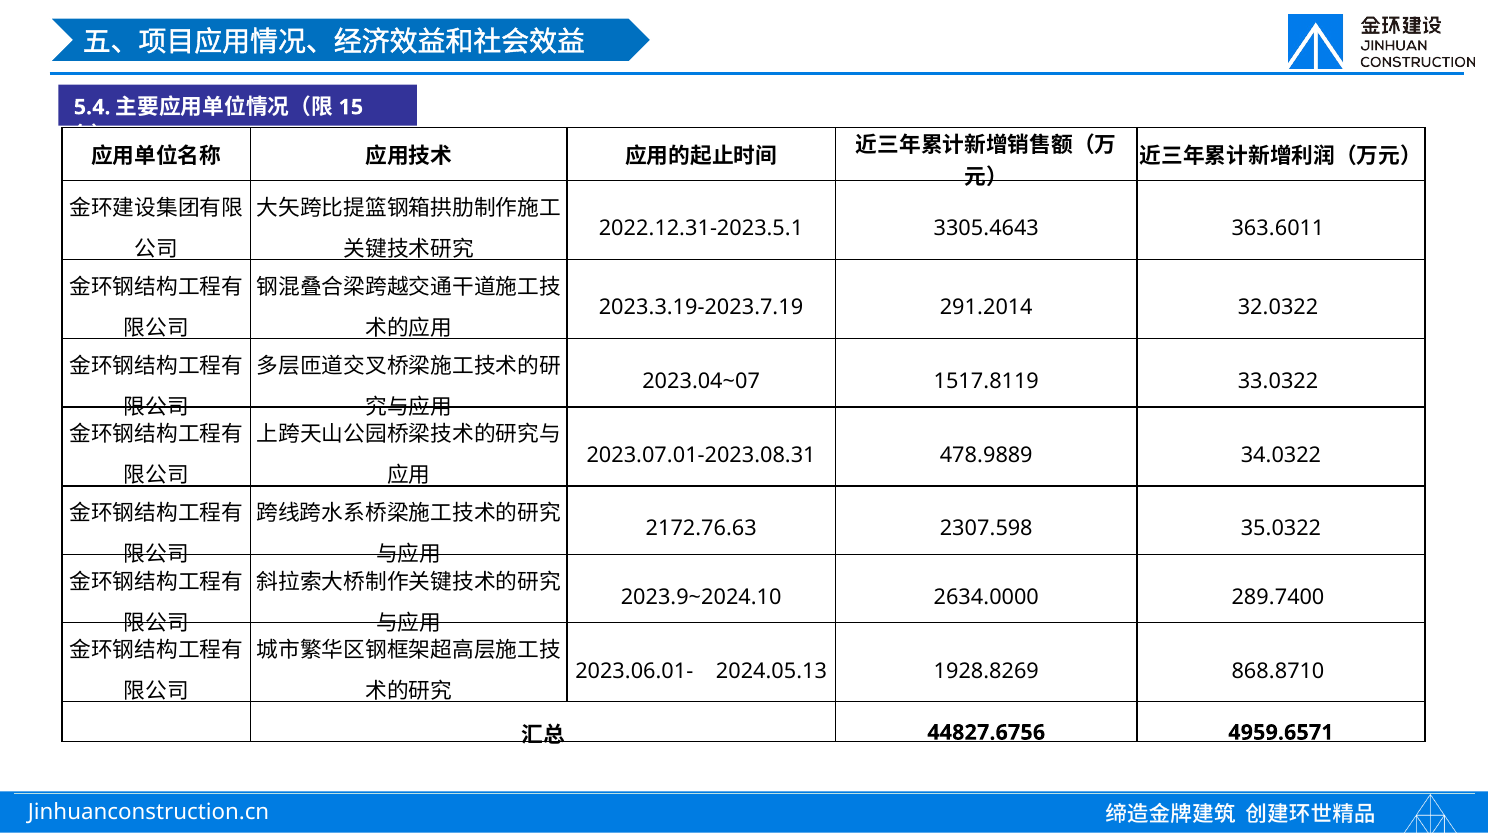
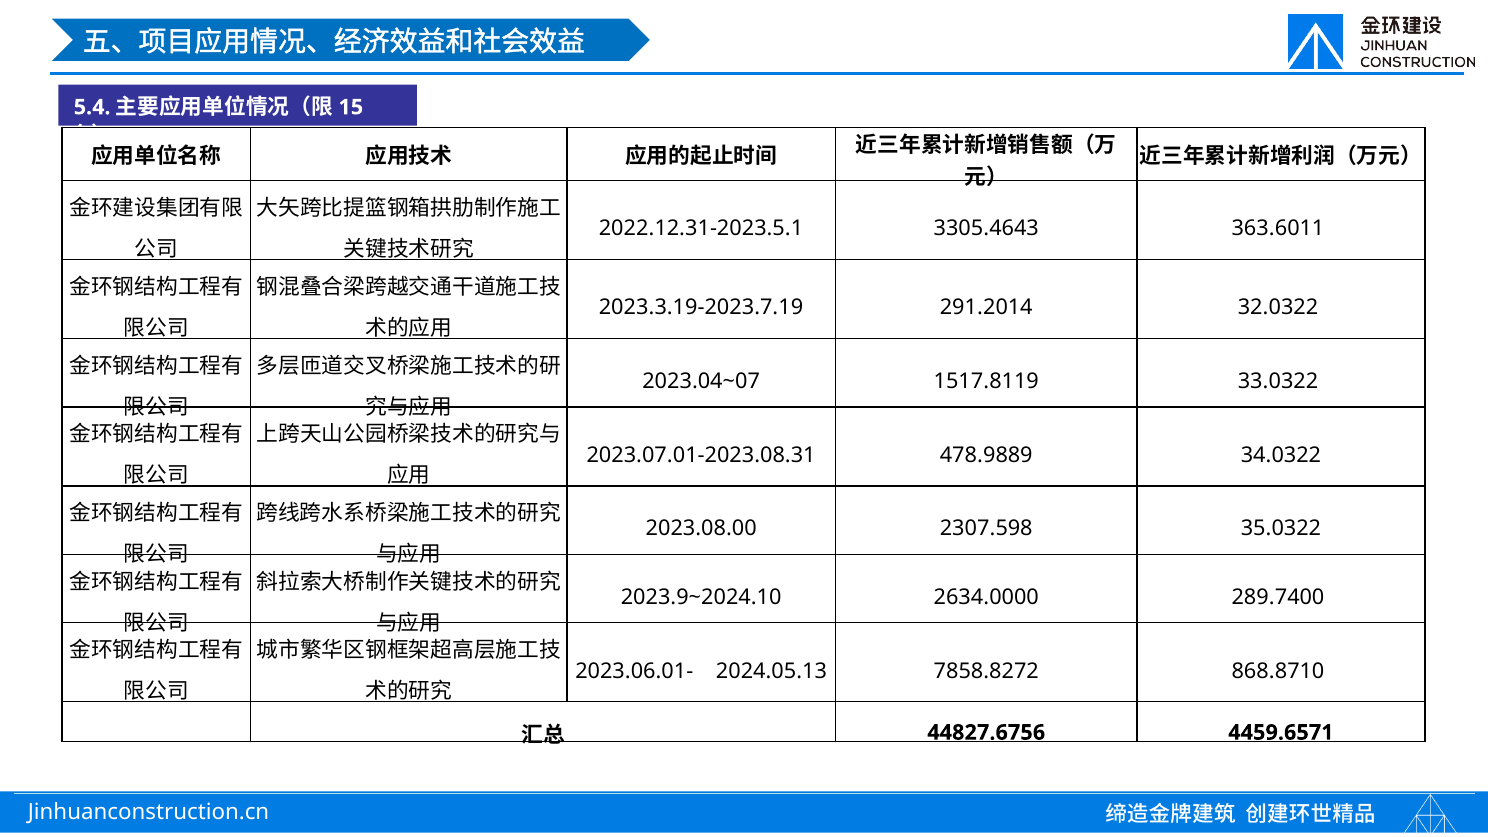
2172.76.63: 2172.76.63 -> 2023.08.00
1928.8269: 1928.8269 -> 7858.8272
4959.6571: 4959.6571 -> 4459.6571
